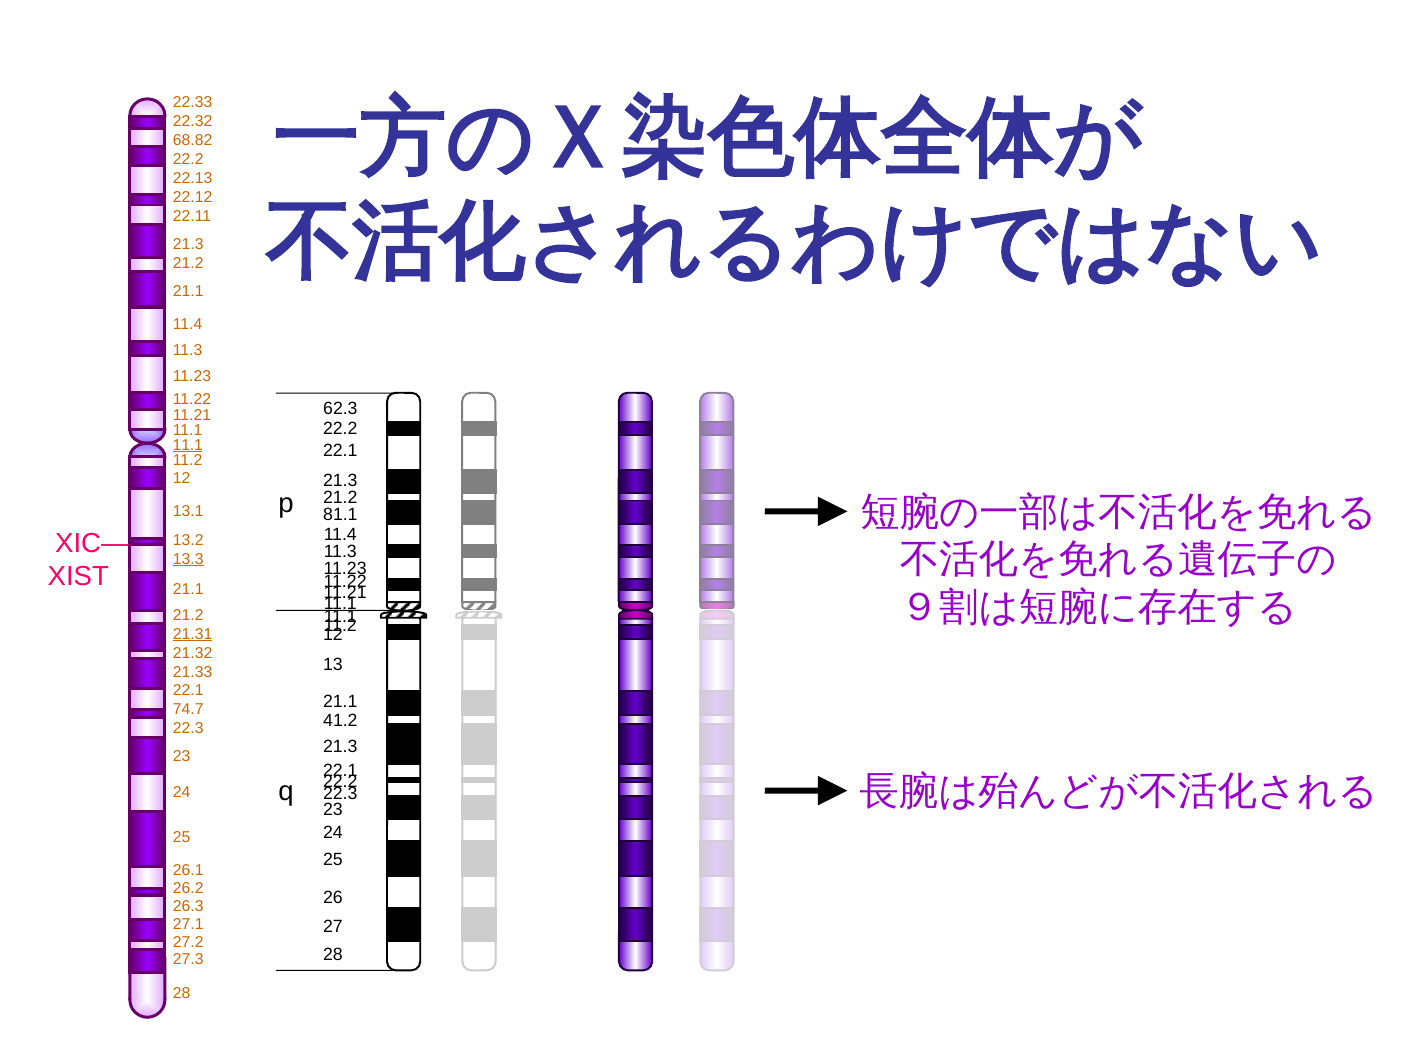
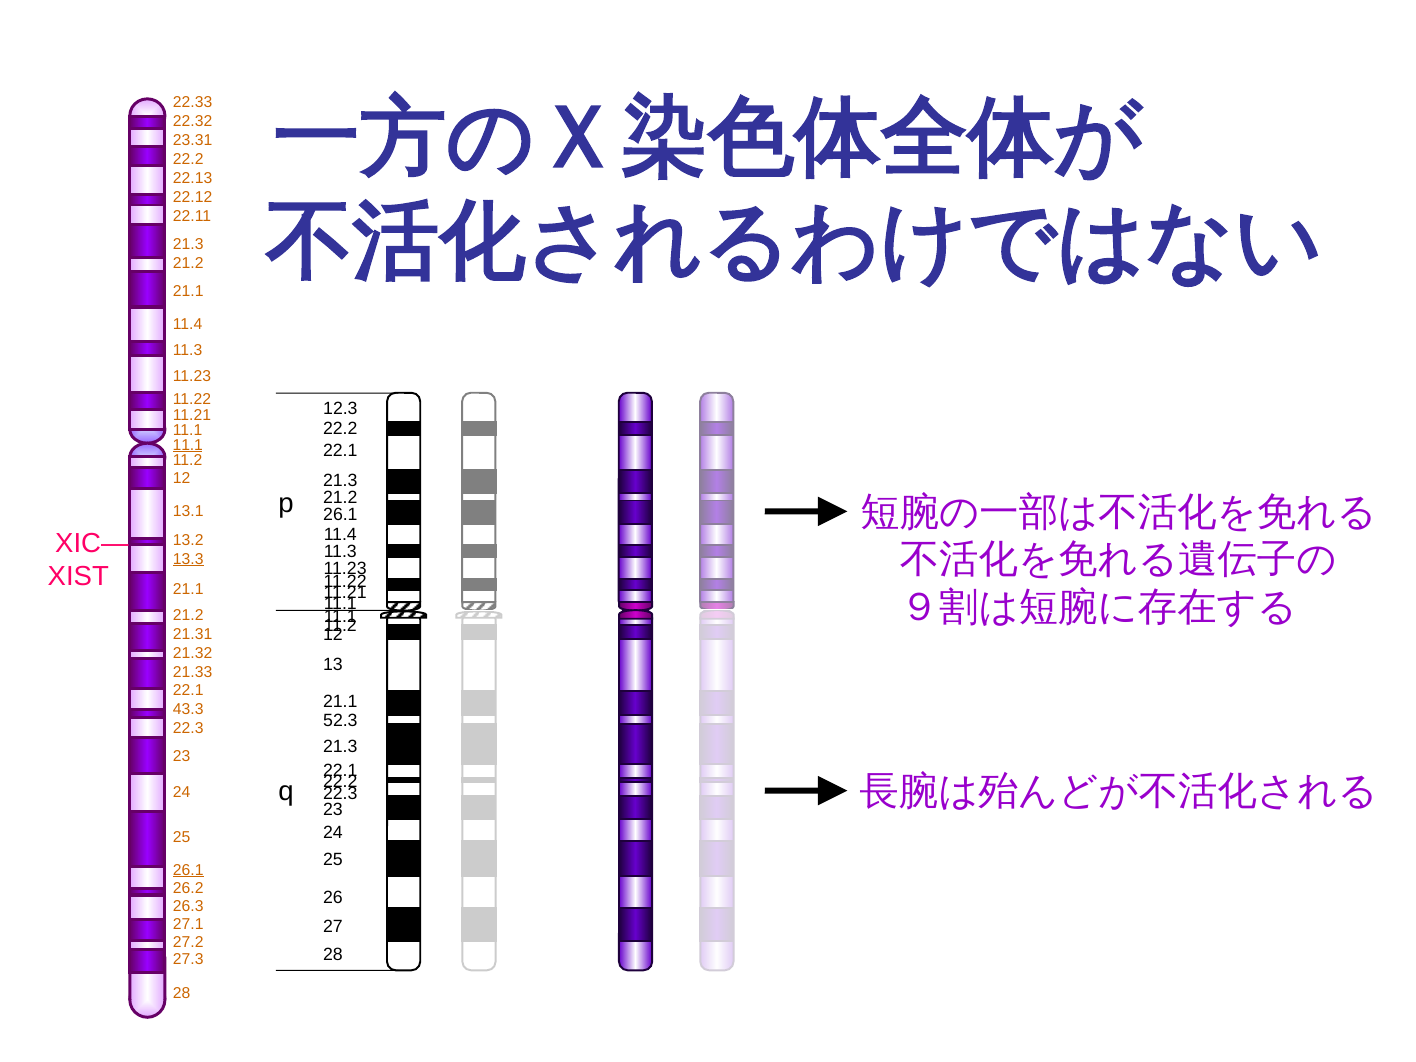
68.82: 68.82 -> 23.31
62.3: 62.3 -> 12.3
81.1 at (340, 514): 81.1 -> 26.1
21.31 underline: present -> none
74.7: 74.7 -> 43.3
41.2: 41.2 -> 52.3
26.1 at (188, 870) underline: none -> present
